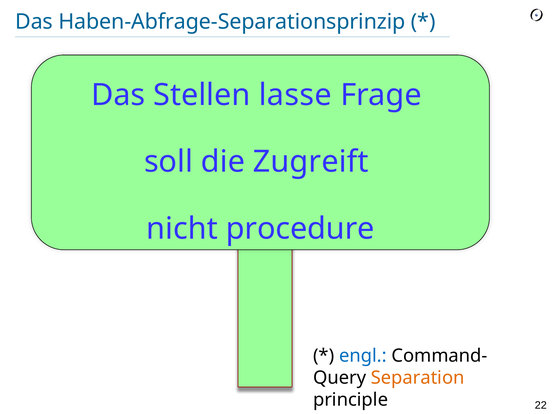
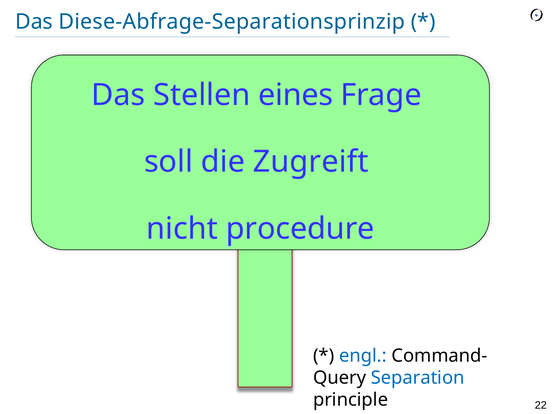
Haben-Abfrage-Separationsprinzip: Haben-Abfrage-Separationsprinzip -> Diese-Abfrage-Separationsprinzip
lasse: lasse -> eines
Separation colour: orange -> blue
